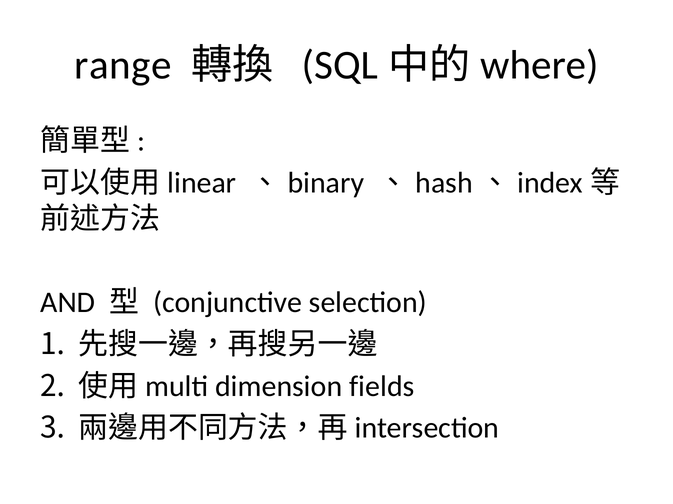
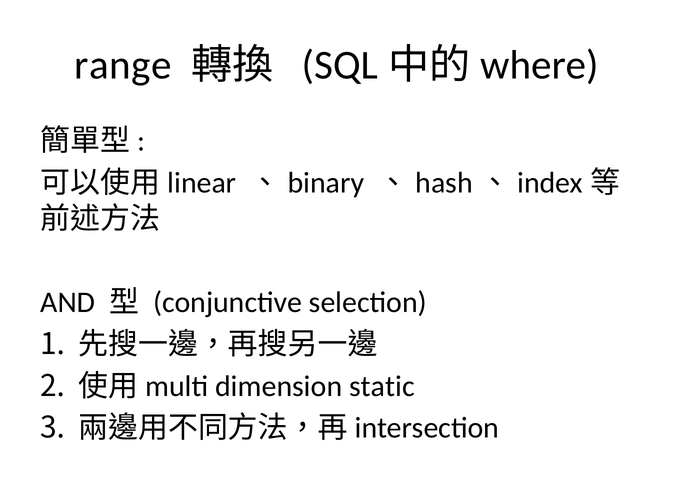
fields: fields -> static
